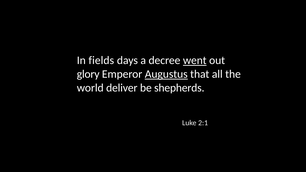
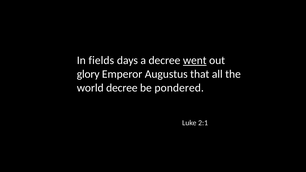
Augustus underline: present -> none
world deliver: deliver -> decree
shepherds: shepherds -> pondered
